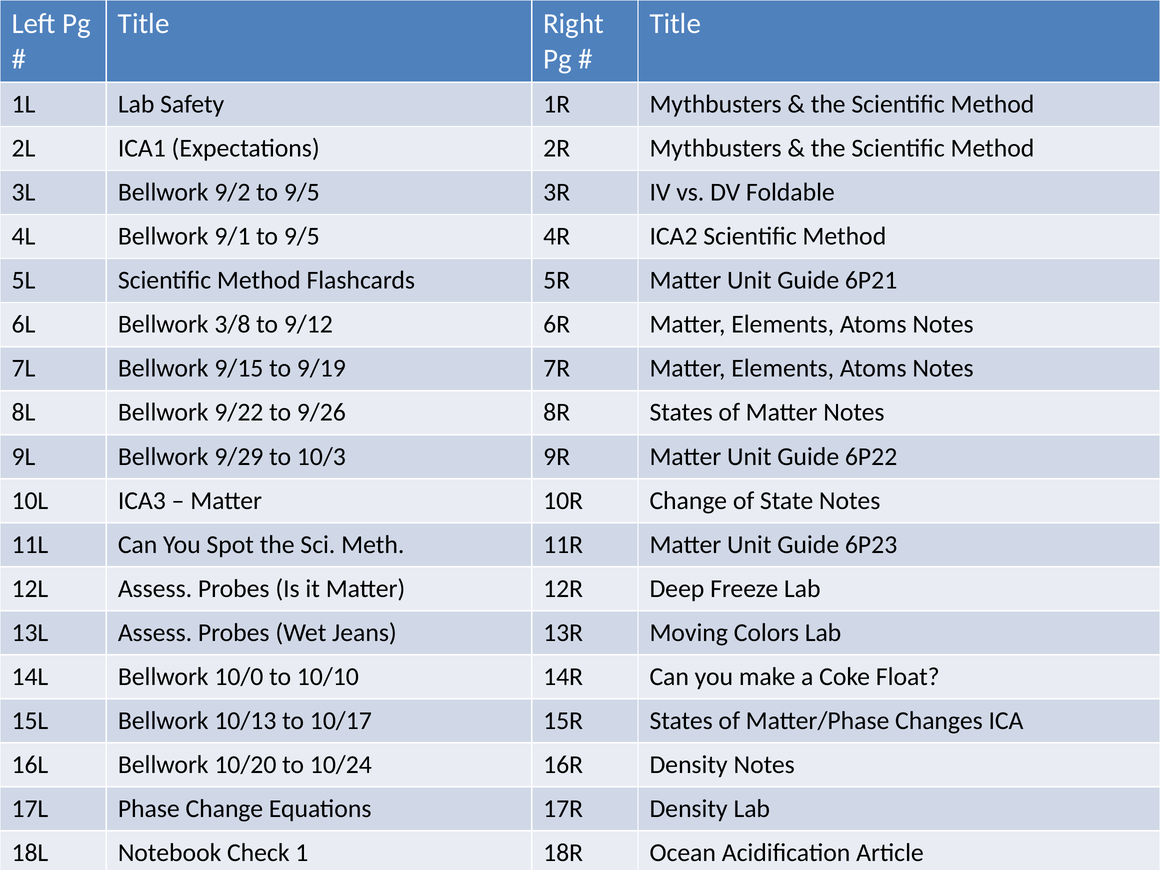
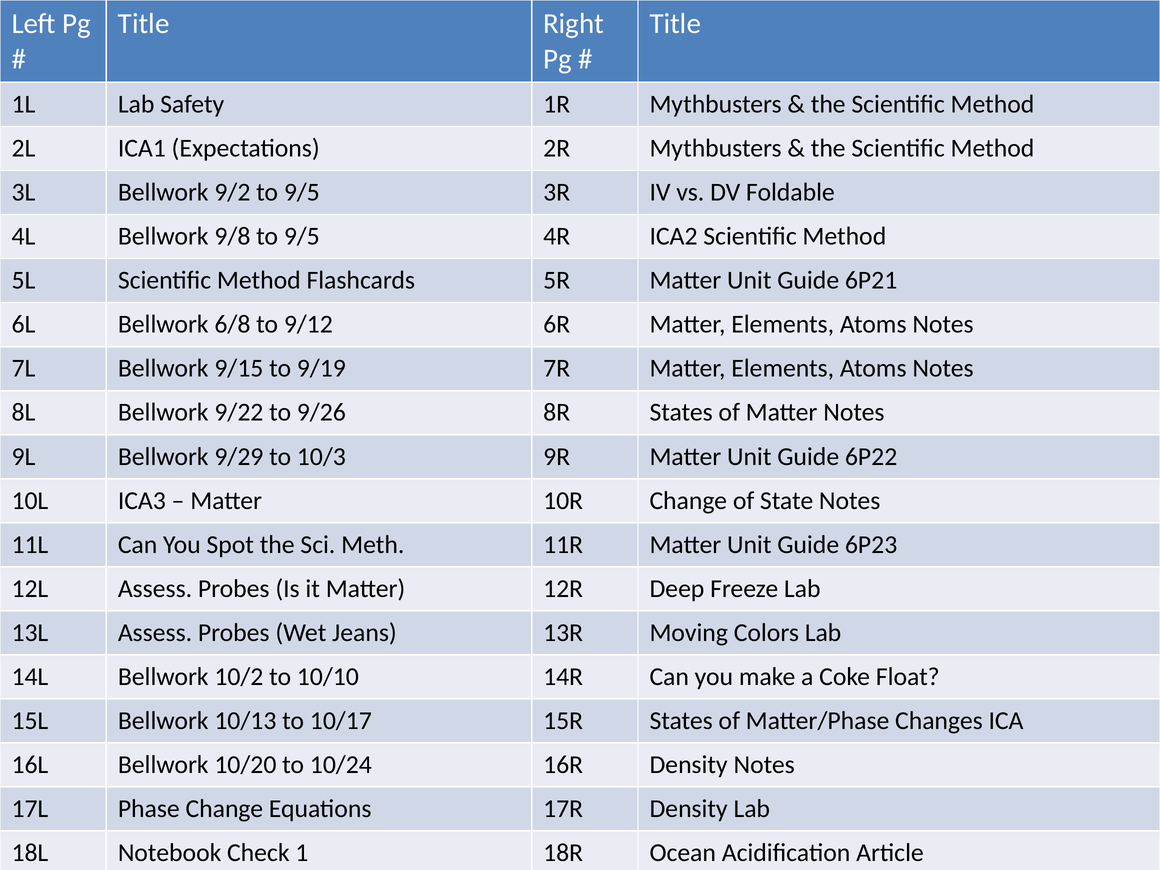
9/1: 9/1 -> 9/8
3/8: 3/8 -> 6/8
10/0: 10/0 -> 10/2
